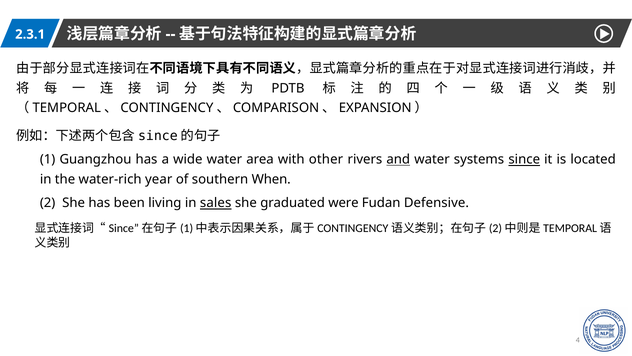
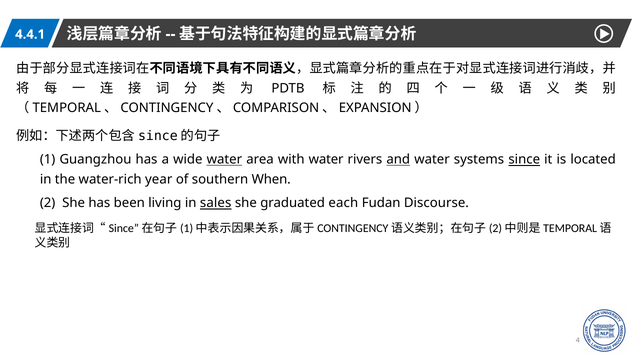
2.3.1: 2.3.1 -> 4.4.1
water at (224, 159) underline: none -> present
with other: other -> water
were: were -> each
Defensive: Defensive -> Discourse
